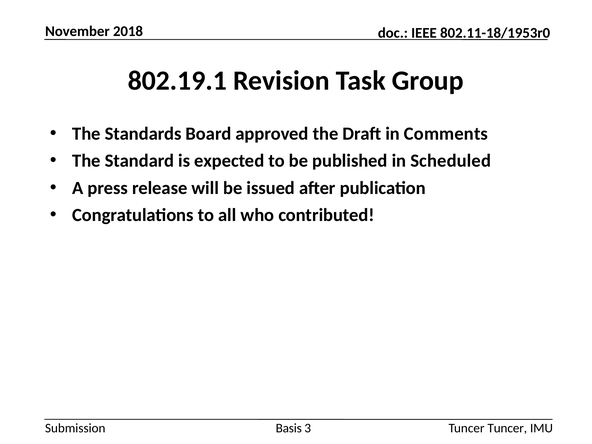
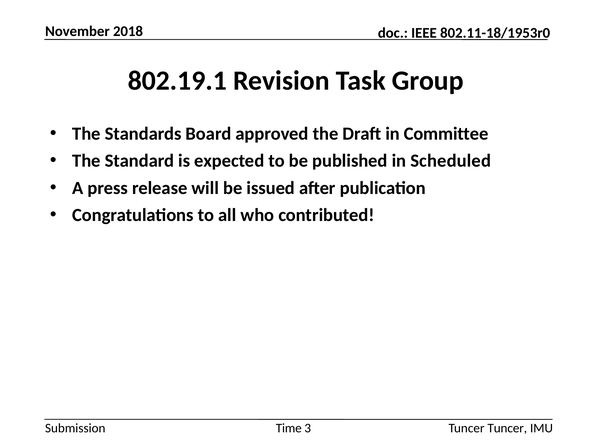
Comments: Comments -> Committee
Basis: Basis -> Time
